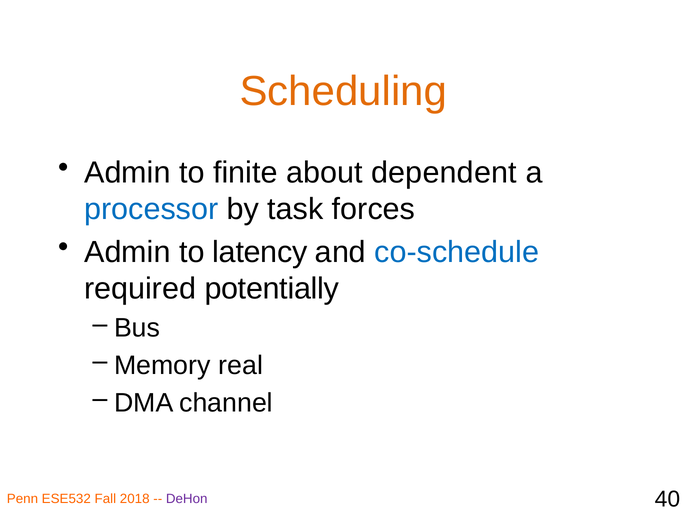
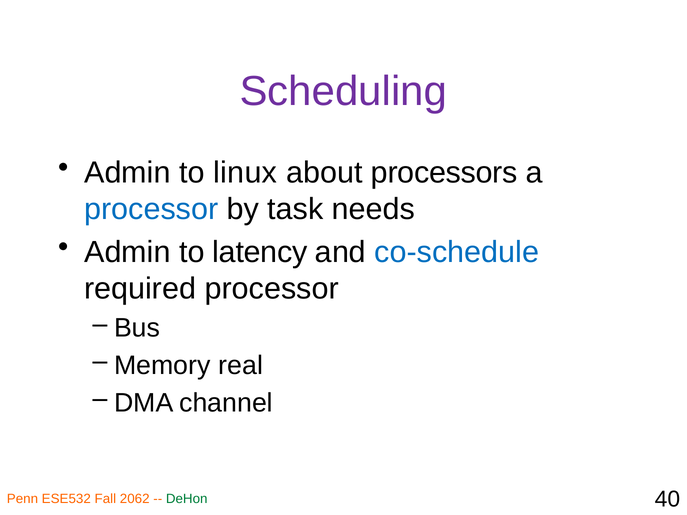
Scheduling colour: orange -> purple
finite: finite -> linux
dependent: dependent -> processors
forces: forces -> needs
required potentially: potentially -> processor
2018: 2018 -> 2062
DeHon colour: purple -> green
